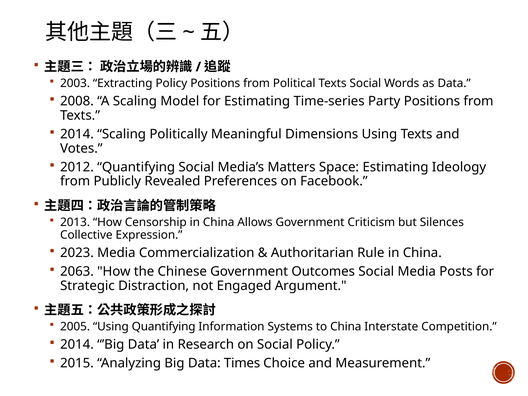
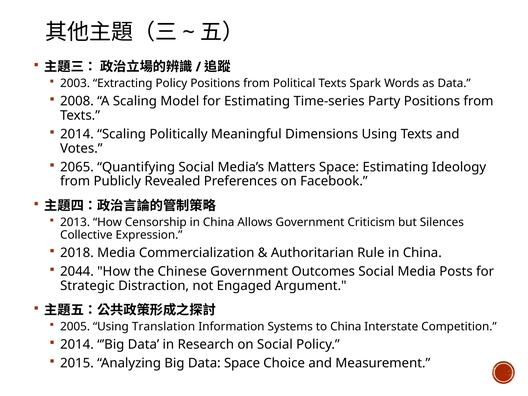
Texts Social: Social -> Spark
2012: 2012 -> 2065
2023: 2023 -> 2018
2063: 2063 -> 2044
Using Quantifying: Quantifying -> Translation
Data Times: Times -> Space
